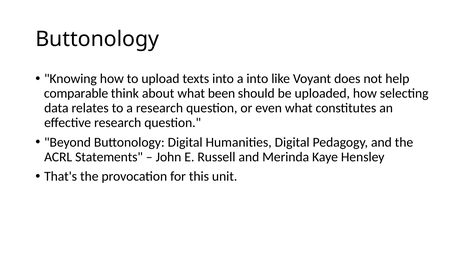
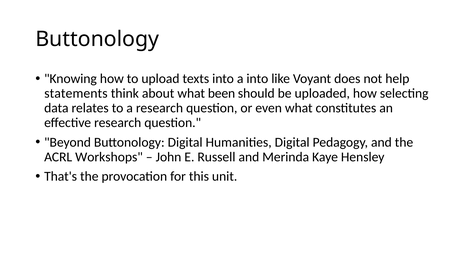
comparable: comparable -> statements
Statements: Statements -> Workshops
